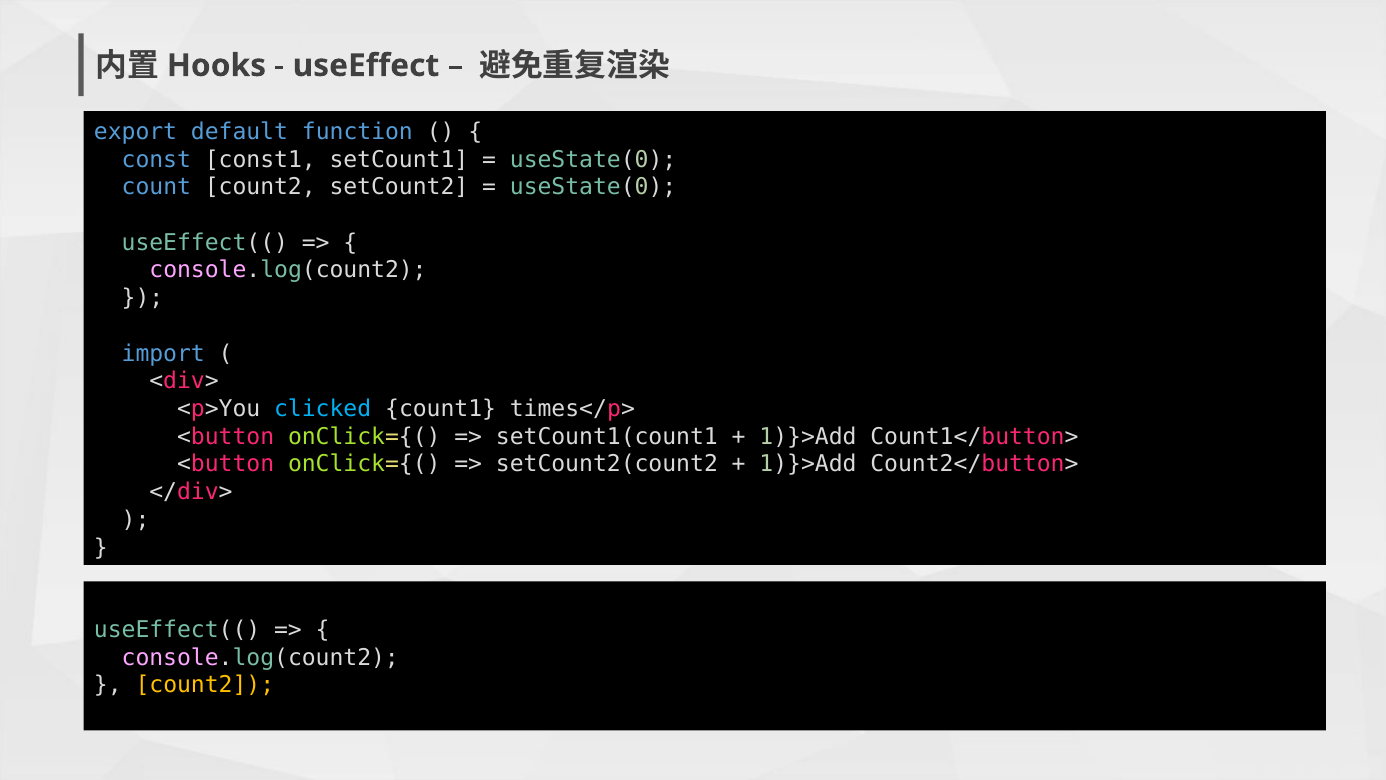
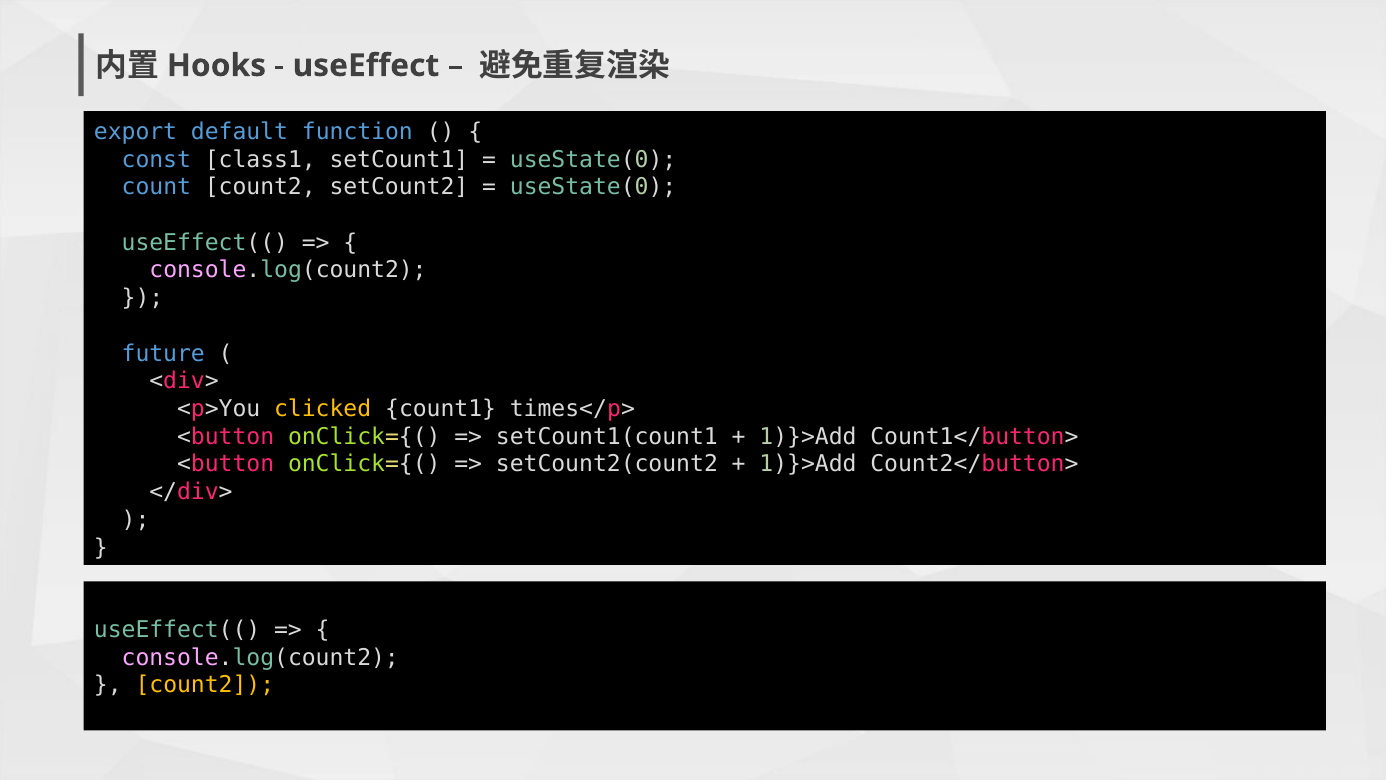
const1: const1 -> class1
import: import -> future
clicked colour: light blue -> yellow
